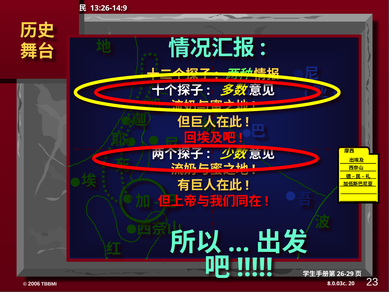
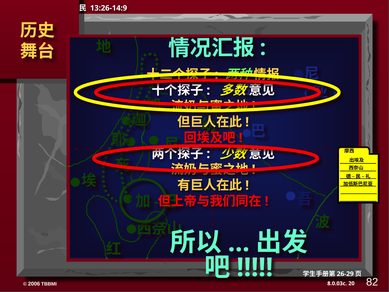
23: 23 -> 82
